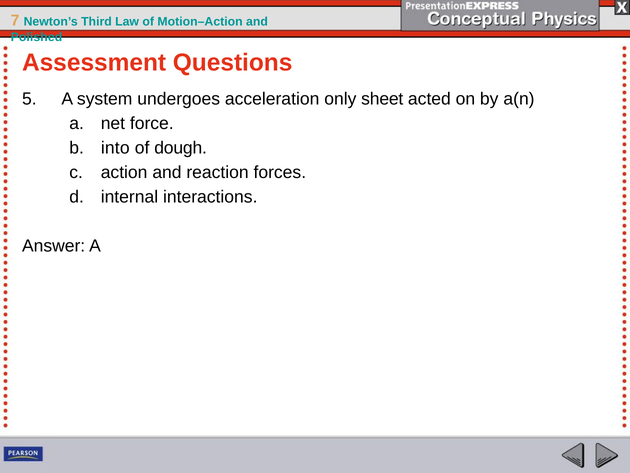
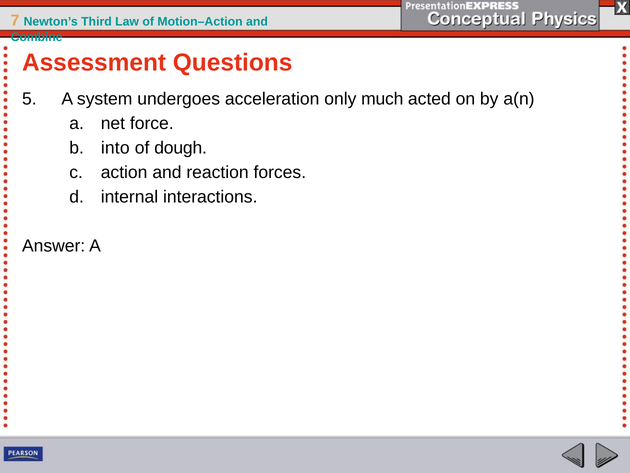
Polished: Polished -> Combine
sheet: sheet -> much
